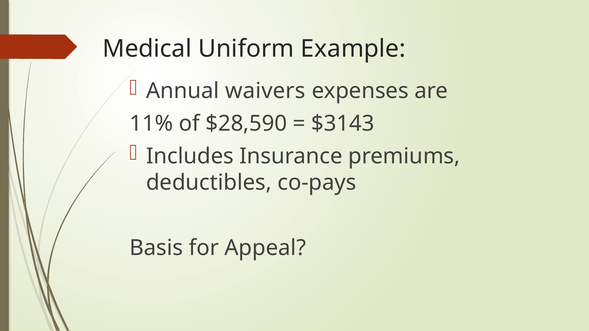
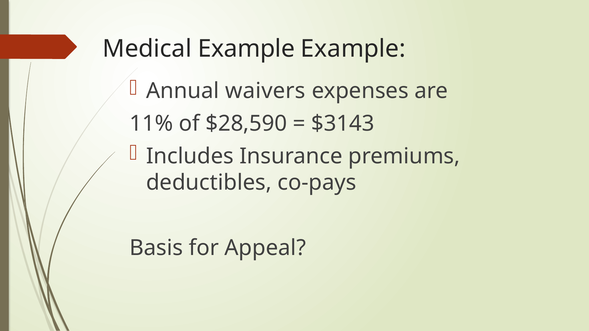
Medical Uniform: Uniform -> Example
